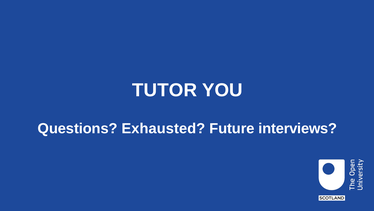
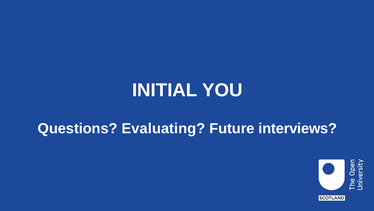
TUTOR: TUTOR -> INITIAL
Exhausted: Exhausted -> Evaluating
